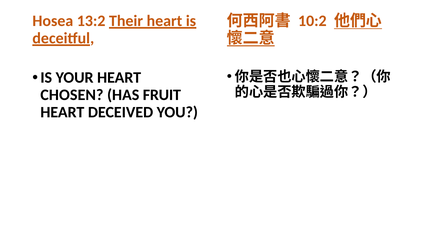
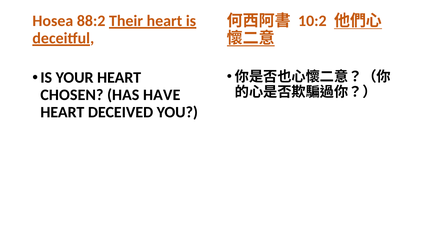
13:2: 13:2 -> 88:2
FRUIT: FRUIT -> HAVE
